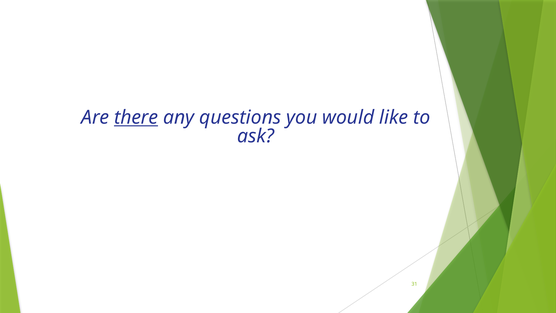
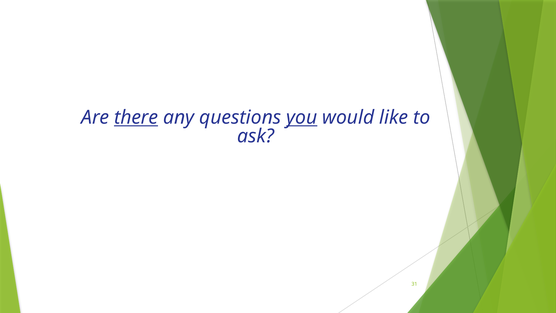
you underline: none -> present
